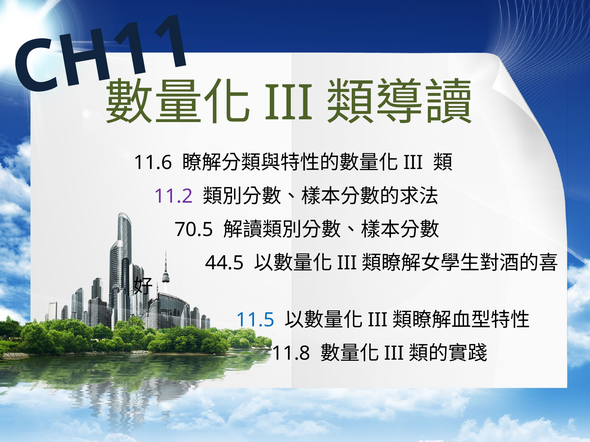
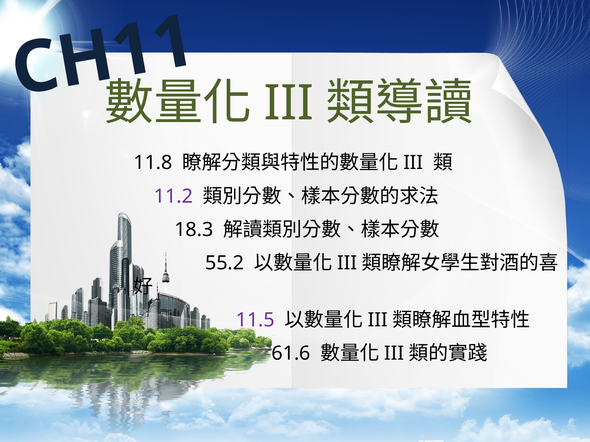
11.6: 11.6 -> 11.8
70.5: 70.5 -> 18.3
44.5: 44.5 -> 55.2
11.5 colour: blue -> purple
11.8: 11.8 -> 61.6
